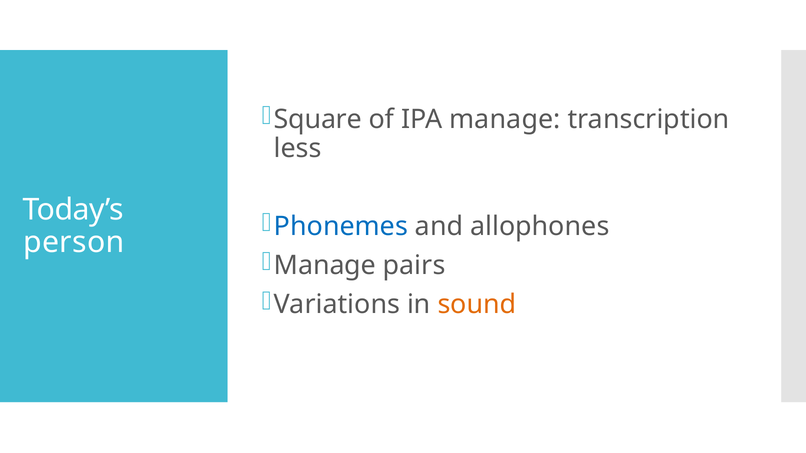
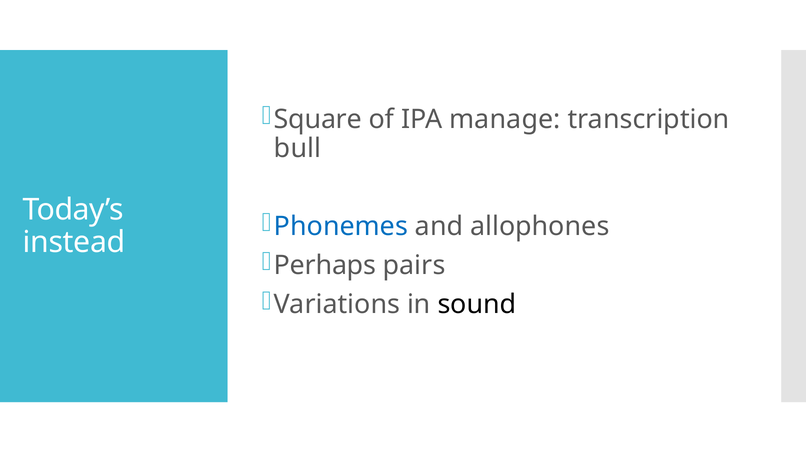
less: less -> bull
person: person -> instead
Manage at (325, 266): Manage -> Perhaps
sound colour: orange -> black
